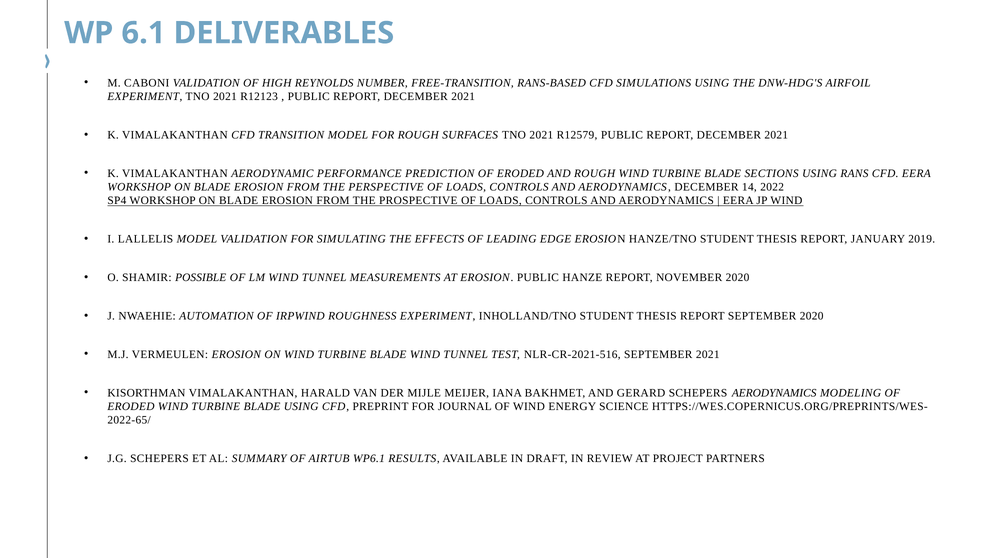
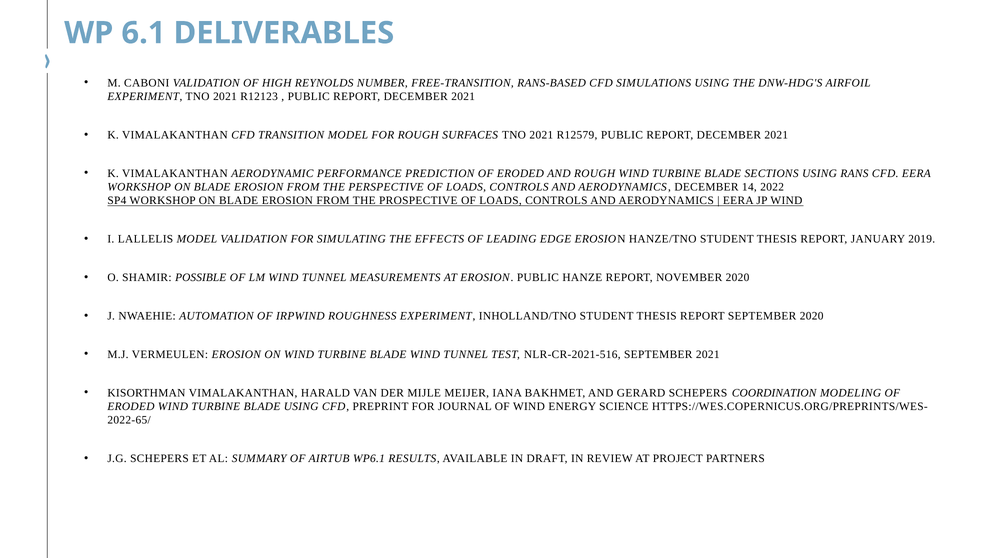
SCHEPERS AERODYNAMICS: AERODYNAMICS -> COORDINATION
